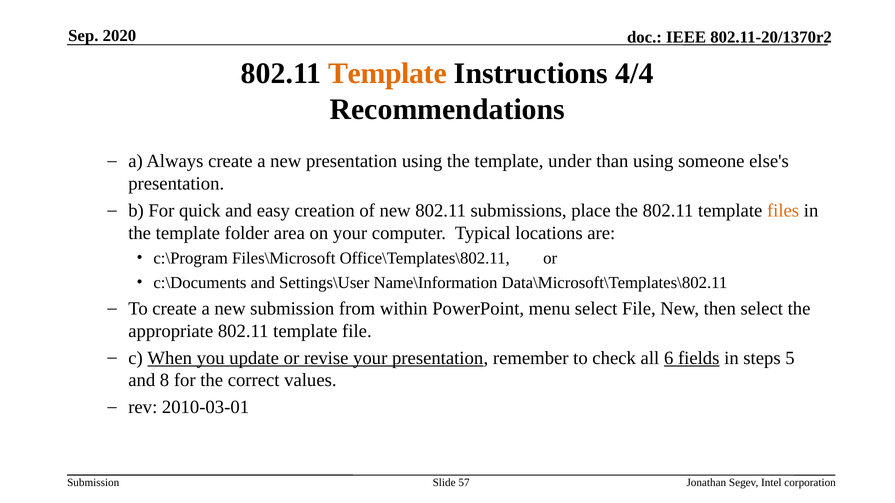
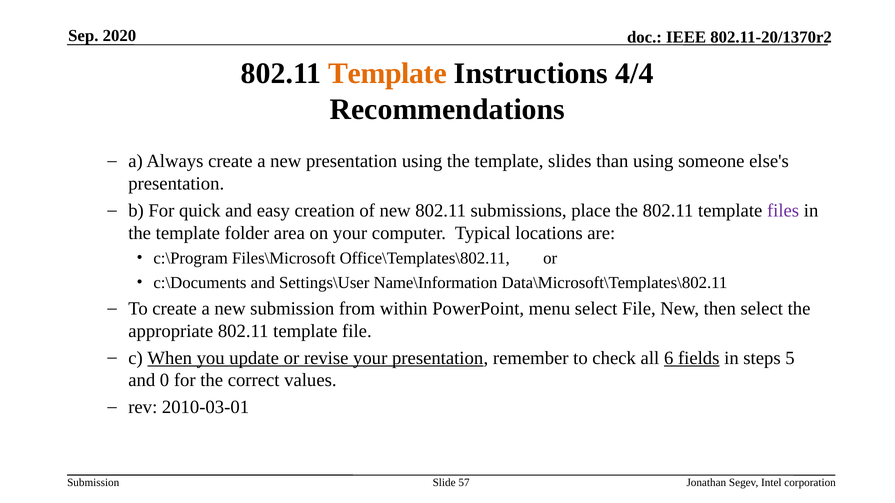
under: under -> slides
files colour: orange -> purple
8: 8 -> 0
